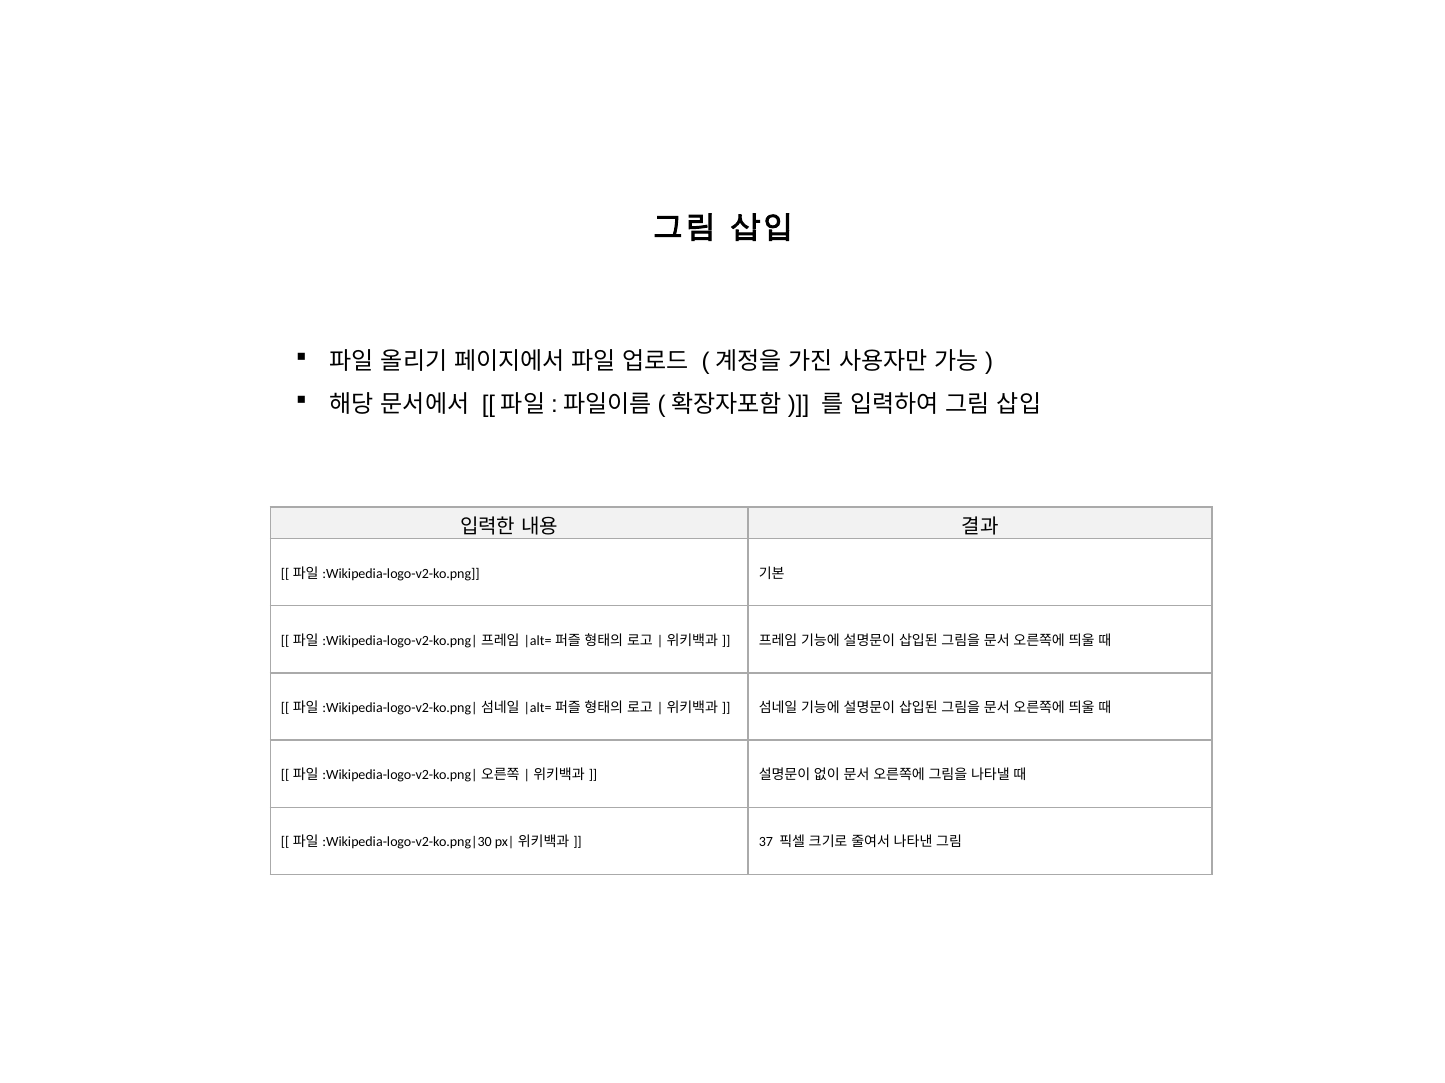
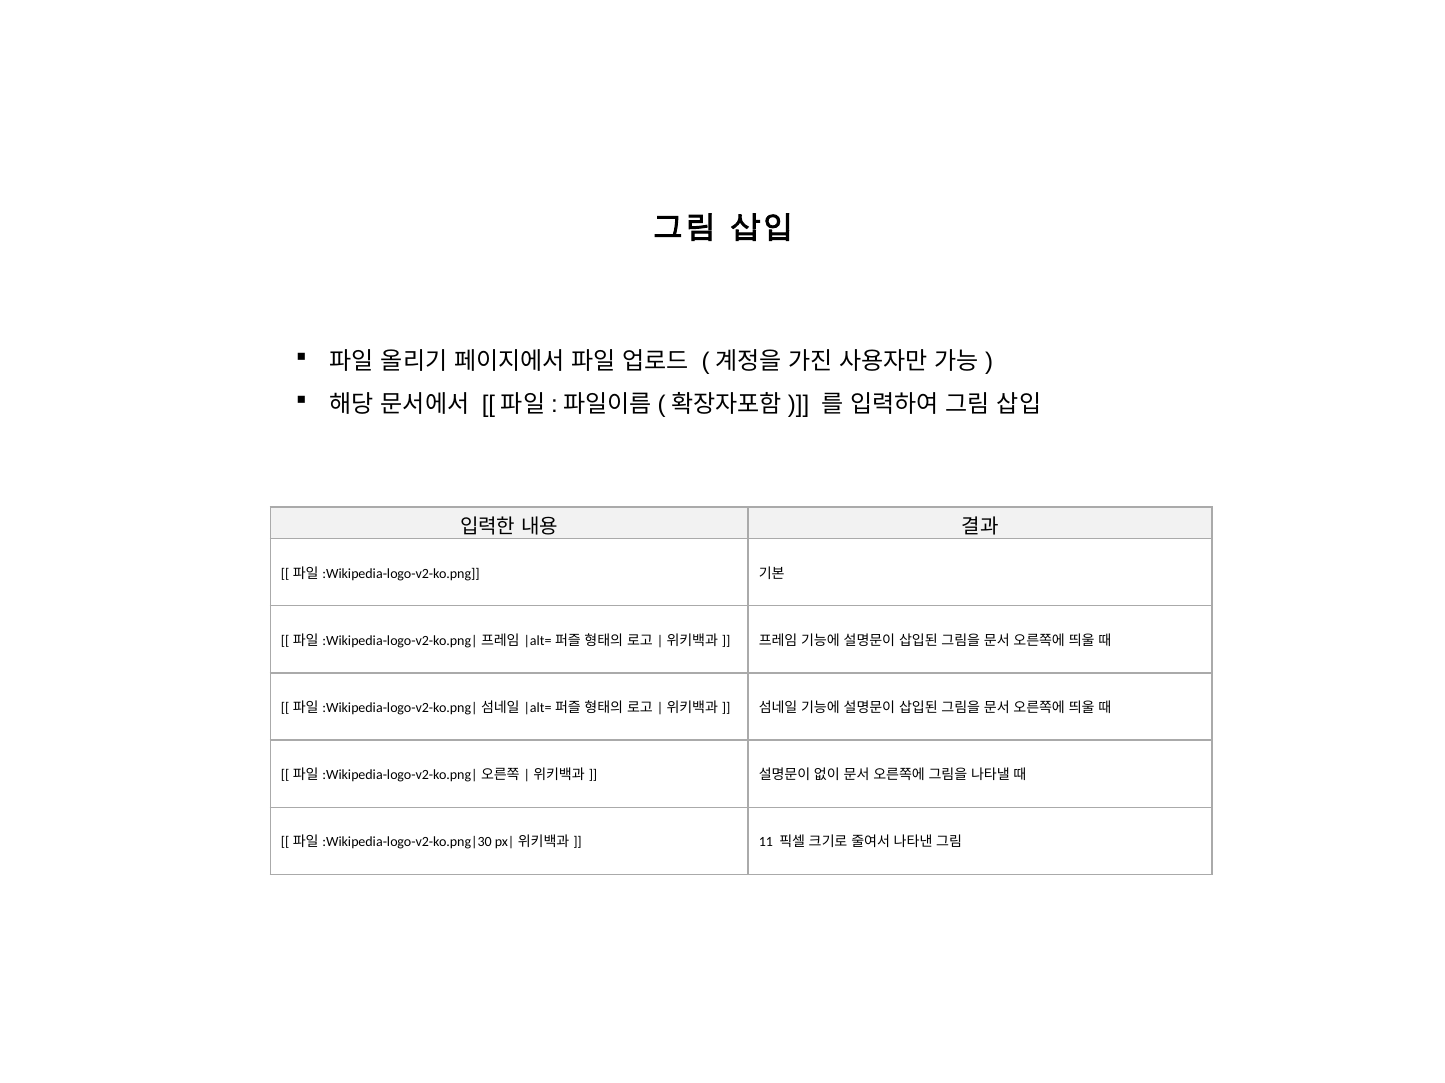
37: 37 -> 11
